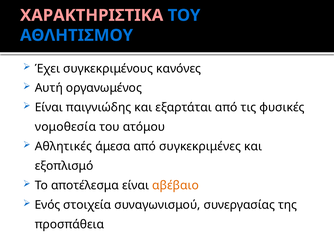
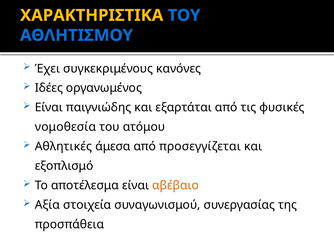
ΧΑΡΑΚΤΗΡΙΣΤΙΚΑ colour: pink -> yellow
Αυτή: Αυτή -> Ιδέες
συγκεκριμένες: συγκεκριμένες -> προσεγγίζεται
Ενός: Ενός -> Αξία
